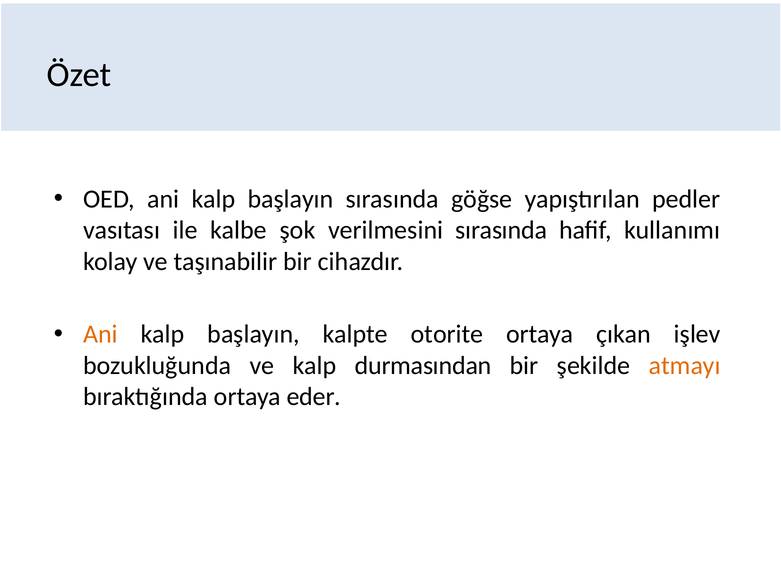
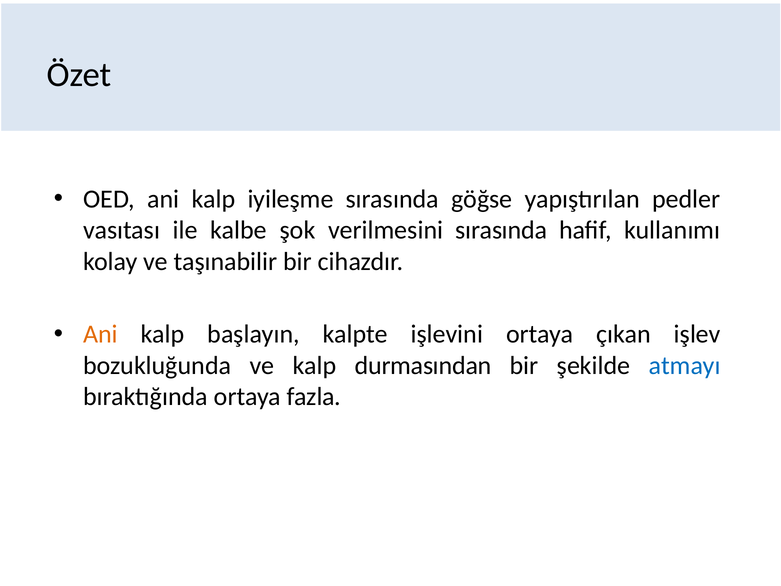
OED ani kalp başlayın: başlayın -> iyileşme
otorite: otorite -> işlevini
atmayı colour: orange -> blue
eder: eder -> fazla
